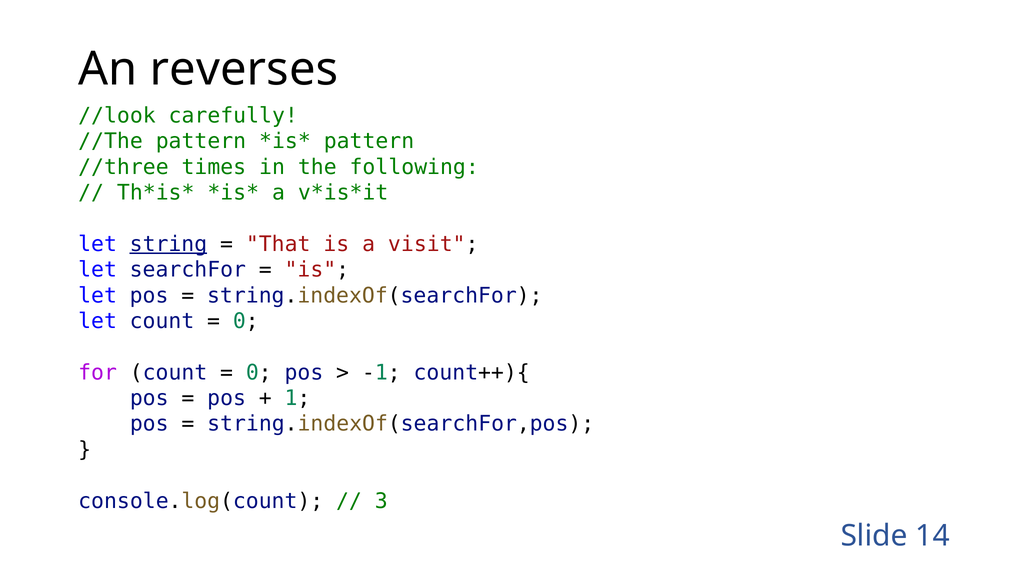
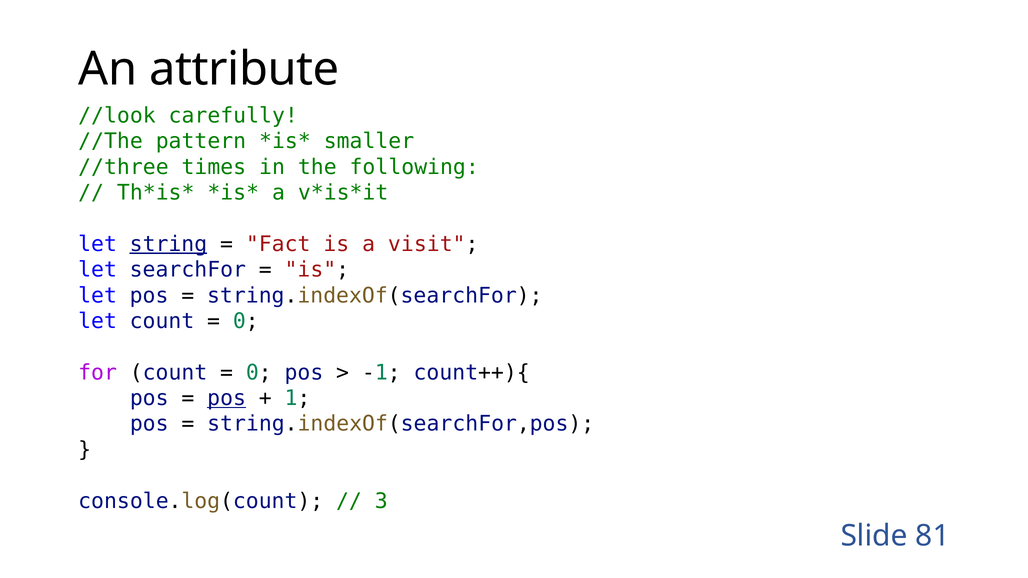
reverses: reverses -> attribute
pattern at (369, 141): pattern -> smaller
That: That -> Fact
pos at (227, 398) underline: none -> present
14: 14 -> 81
